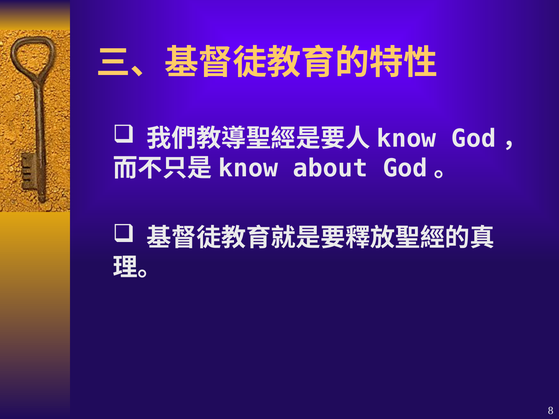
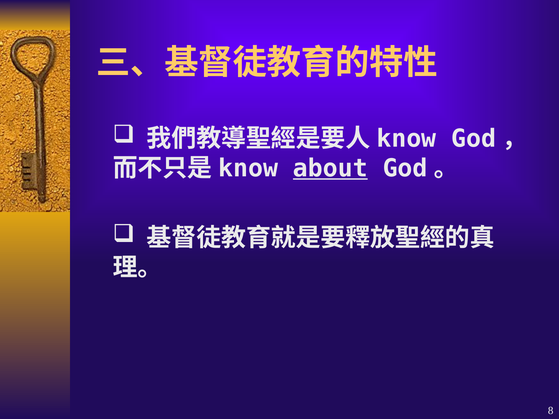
about underline: none -> present
